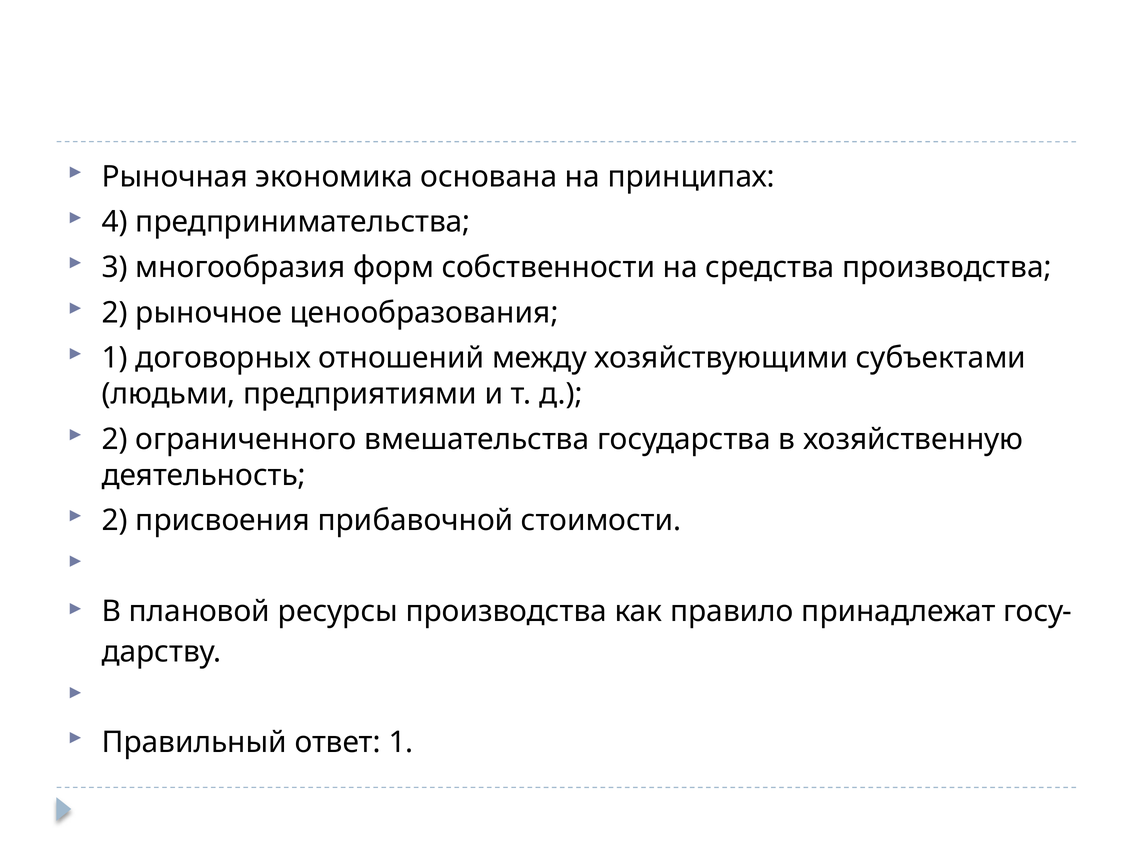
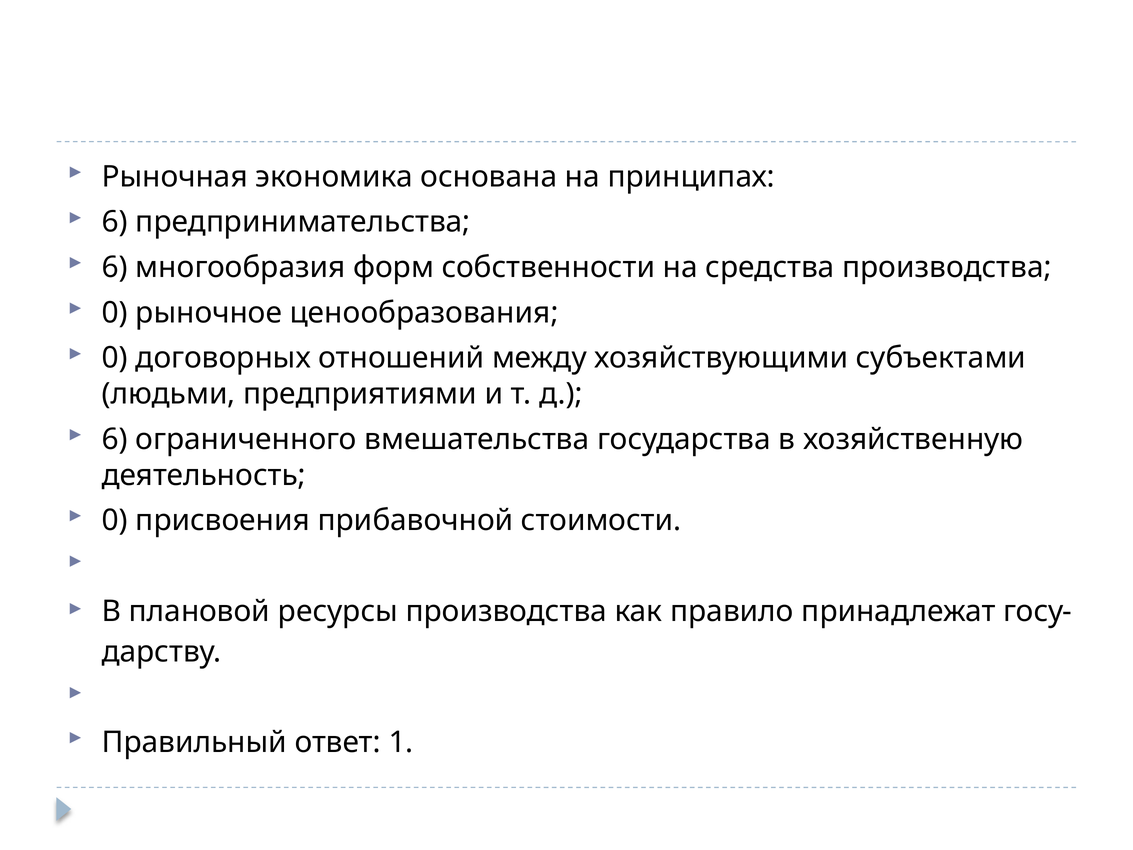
4 at (115, 222): 4 -> 6
3 at (115, 267): 3 -> 6
2 at (115, 313): 2 -> 0
1 at (115, 358): 1 -> 0
2 at (115, 439): 2 -> 6
2 at (115, 520): 2 -> 0
